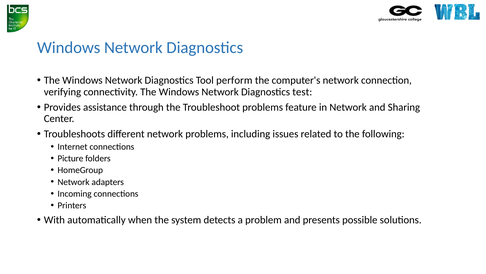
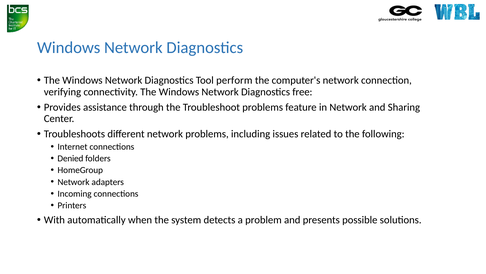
test: test -> free
Picture: Picture -> Denied
